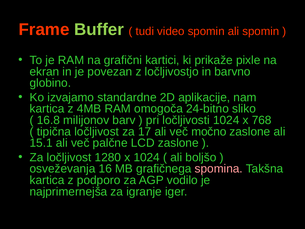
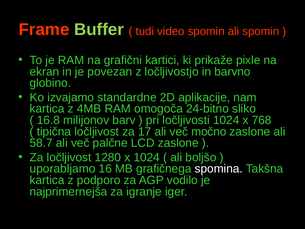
15.1: 15.1 -> 58.7
osveževanja: osveževanja -> uporabljamo
spomina colour: pink -> white
